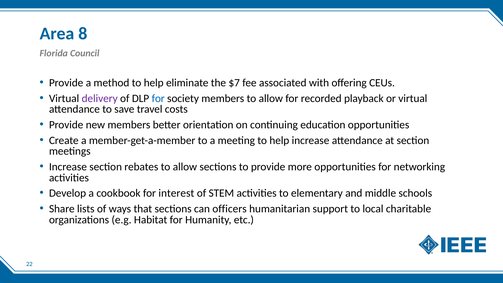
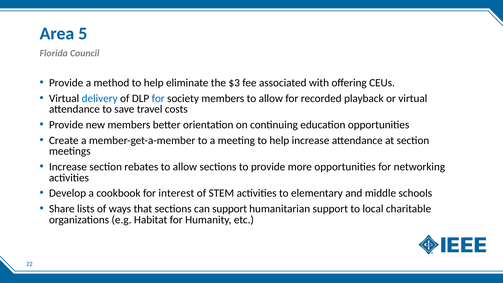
8: 8 -> 5
$7: $7 -> $3
delivery colour: purple -> blue
can officers: officers -> support
